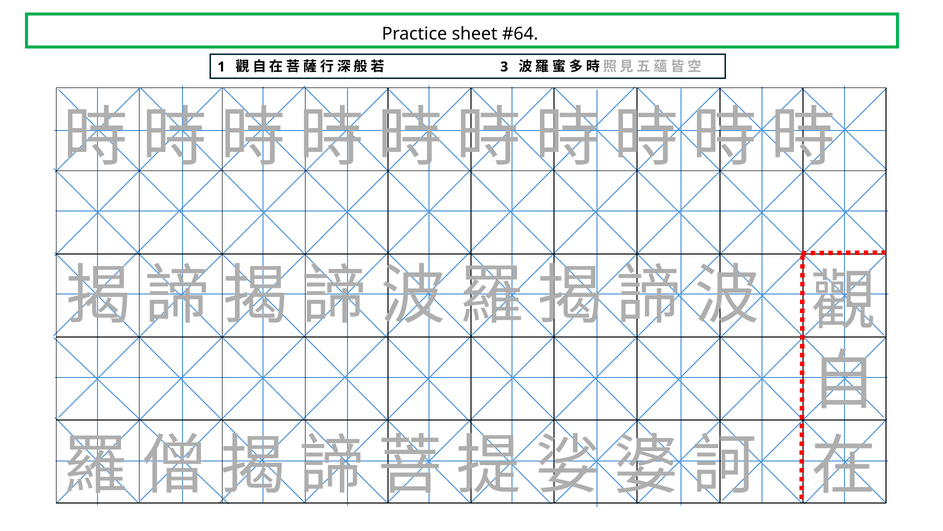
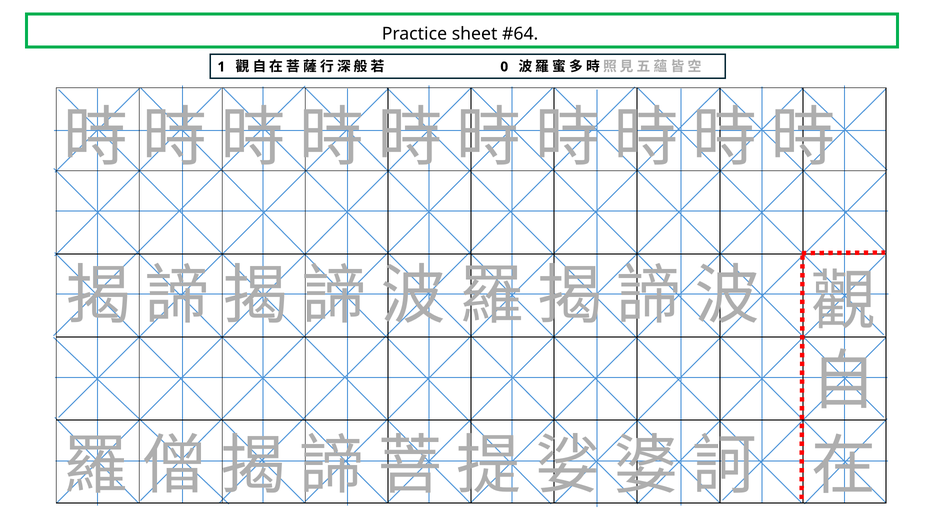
3: 3 -> 0
